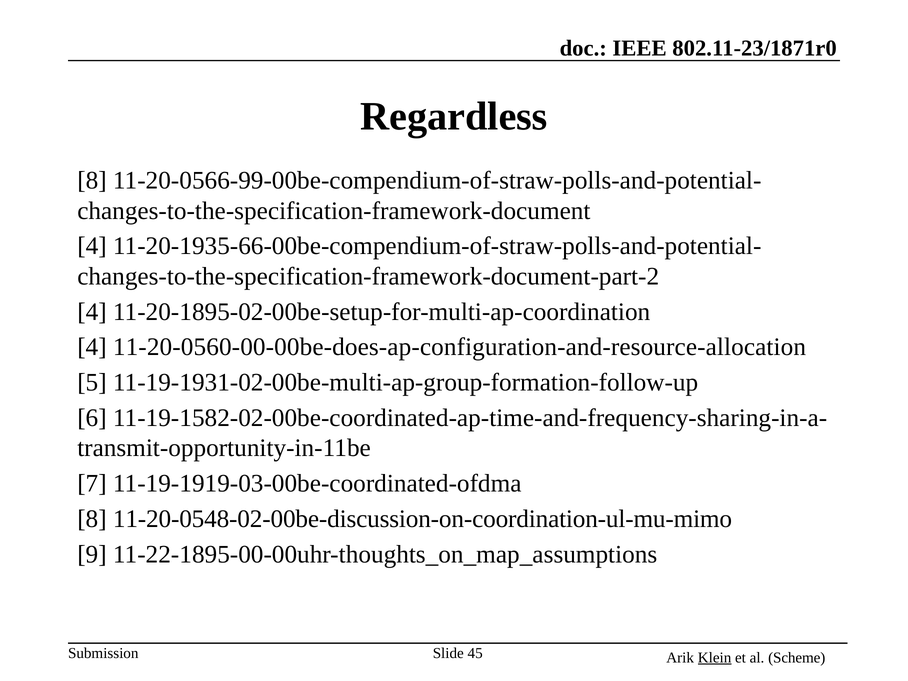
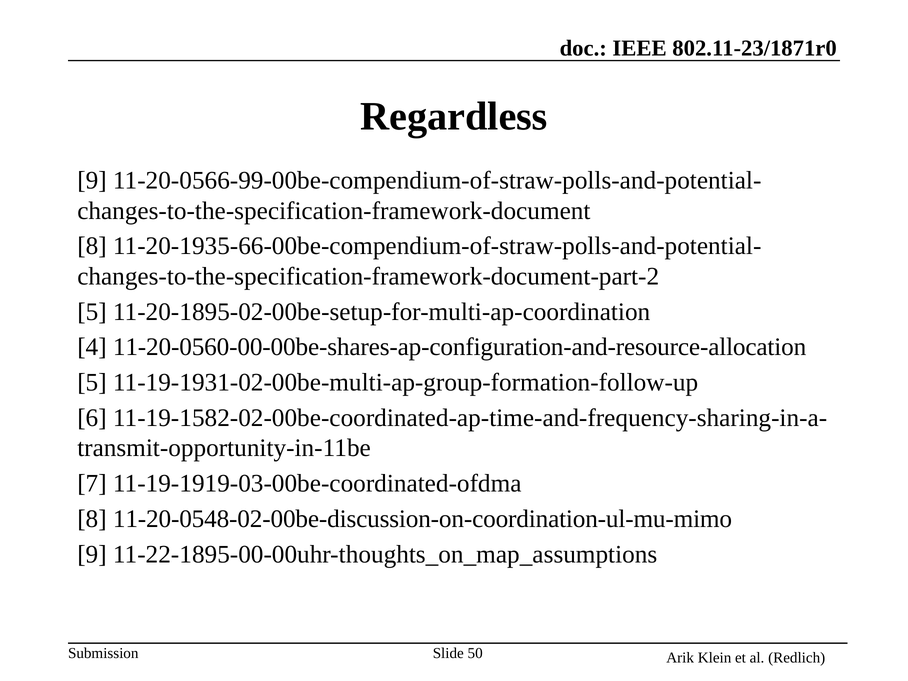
8 at (92, 180): 8 -> 9
4 at (92, 246): 4 -> 8
4 at (92, 312): 4 -> 5
11-20-0560-00-00be-does-ap-configuration-and-resource-allocation: 11-20-0560-00-00be-does-ap-configuration-and-resource-allocation -> 11-20-0560-00-00be-shares-ap-configuration-and-resource-allocation
45: 45 -> 50
Klein underline: present -> none
Scheme: Scheme -> Redlich
